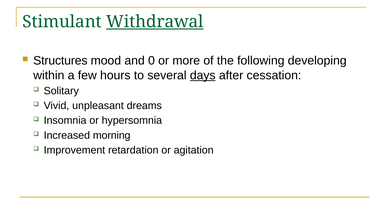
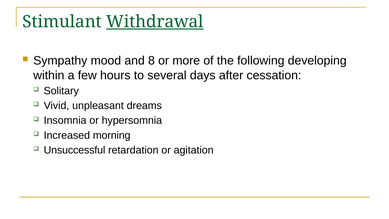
Structures: Structures -> Sympathy
0: 0 -> 8
days underline: present -> none
Improvement: Improvement -> Unsuccessful
